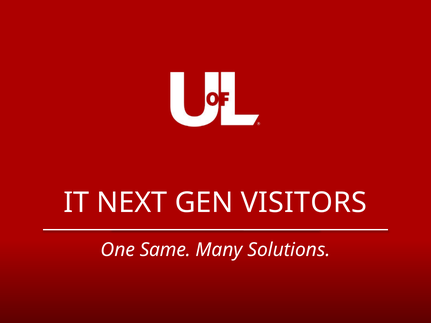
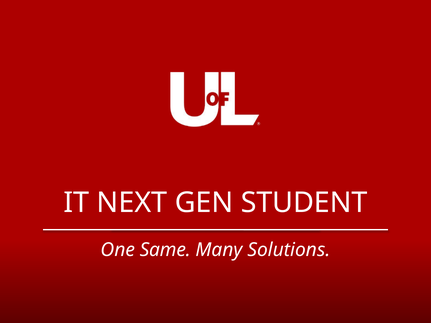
VISITORS: VISITORS -> STUDENT
